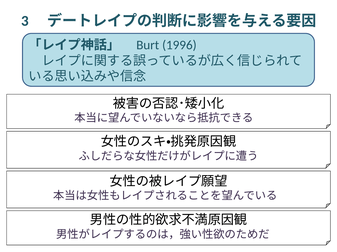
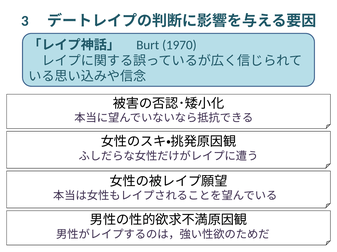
1996: 1996 -> 1970
